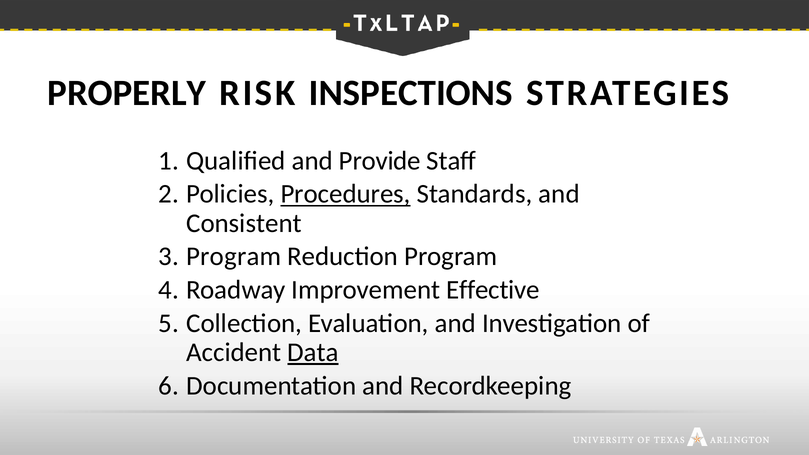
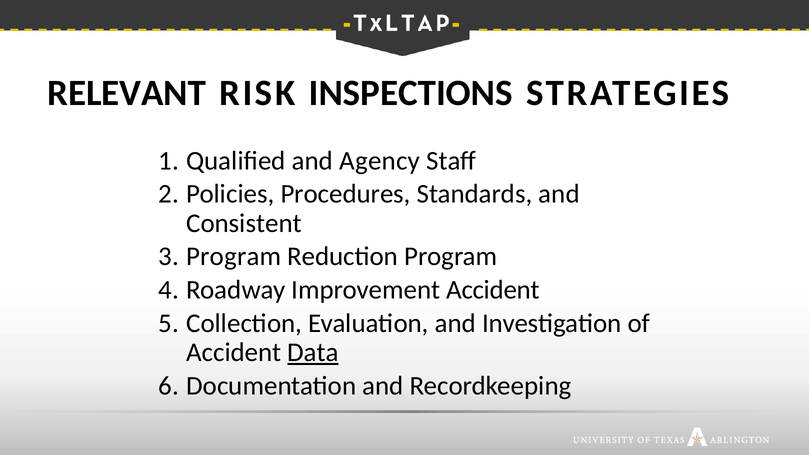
PROPERLY: PROPERLY -> RELEVANT
Provide: Provide -> Agency
Procedures underline: present -> none
Improvement Effective: Effective -> Accident
